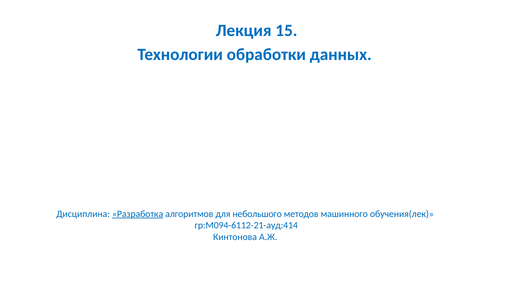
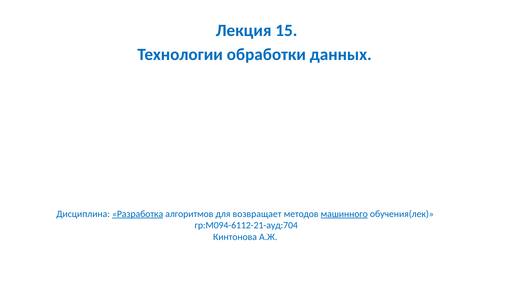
небольшого: небольшого -> возвращает
машинного underline: none -> present
гр:М094-6112-21-ауд:414: гр:М094-6112-21-ауд:414 -> гр:М094-6112-21-ауд:704
